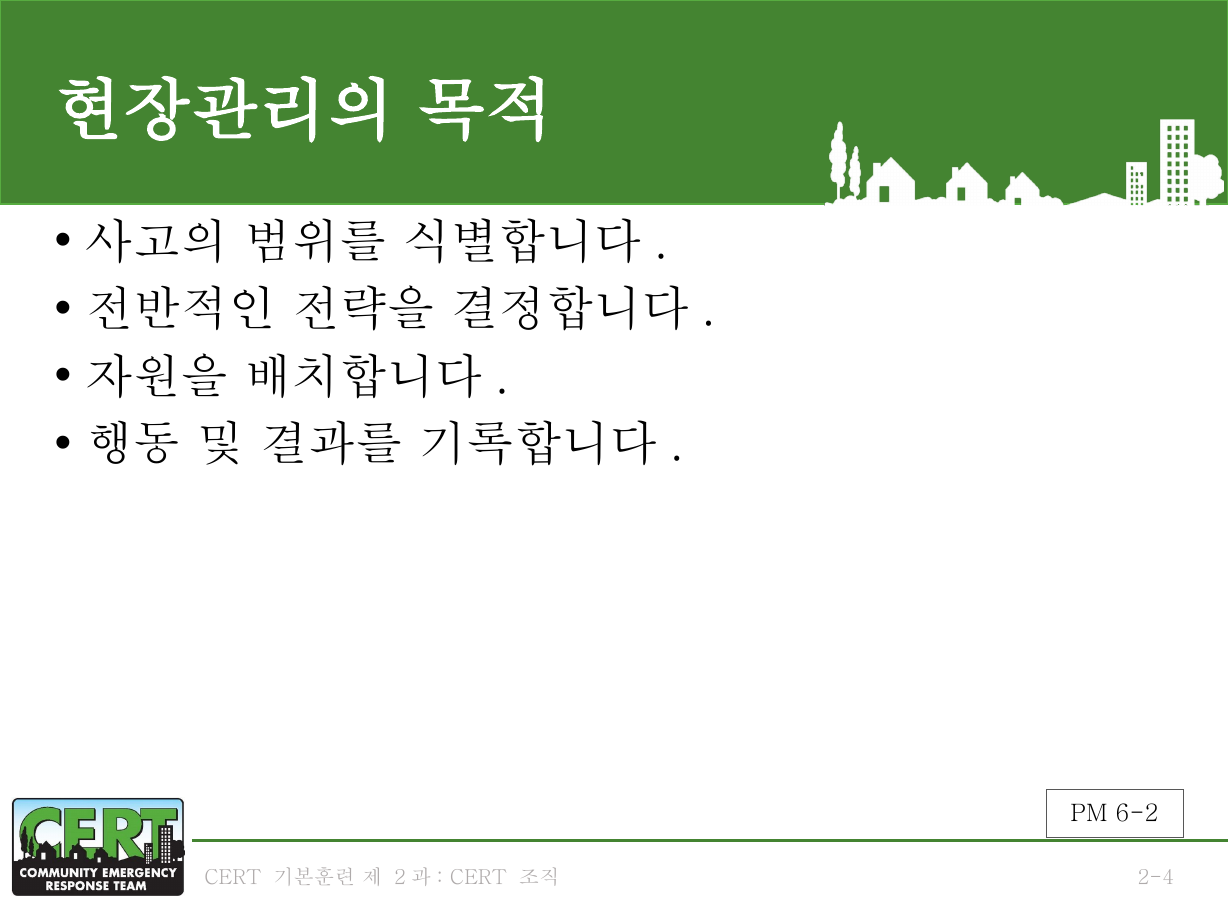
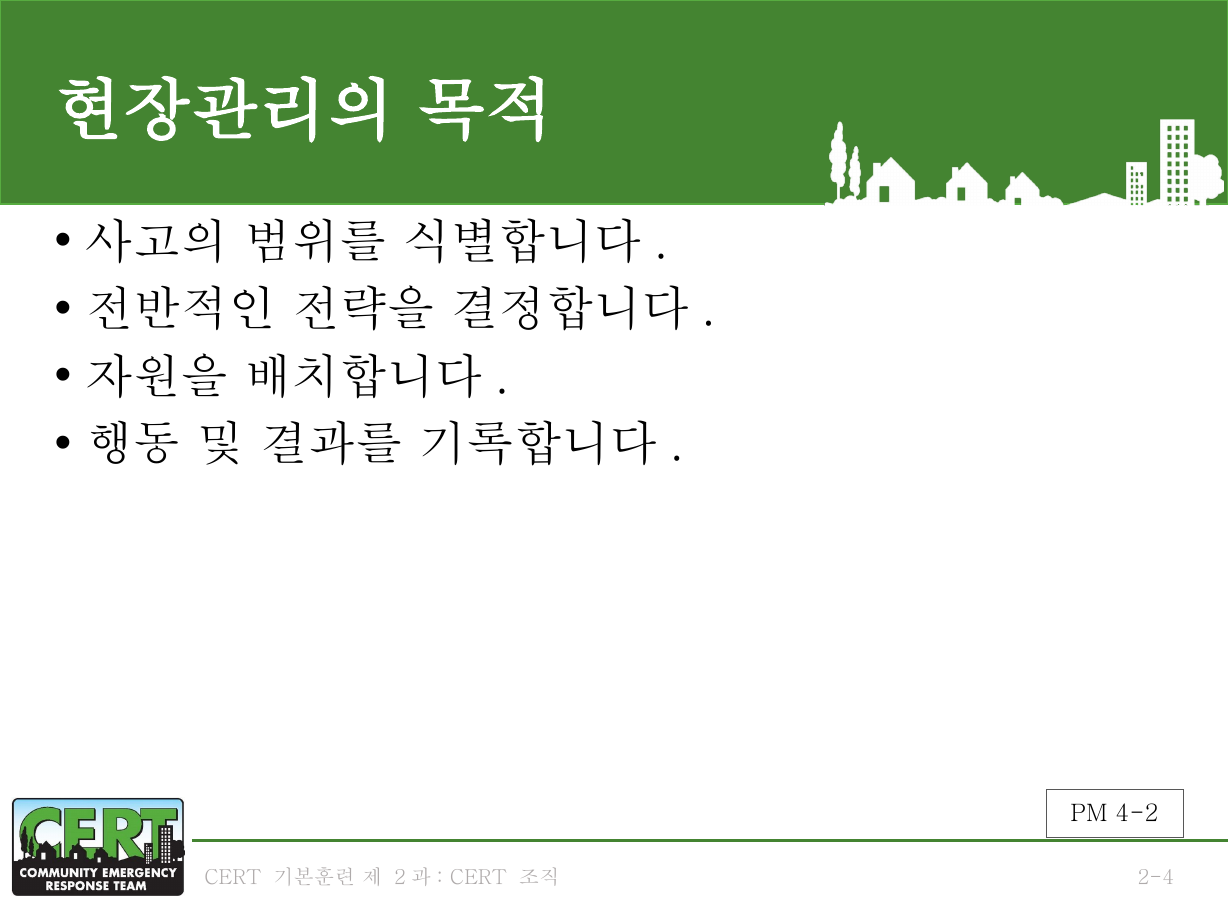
6-2: 6-2 -> 4-2
